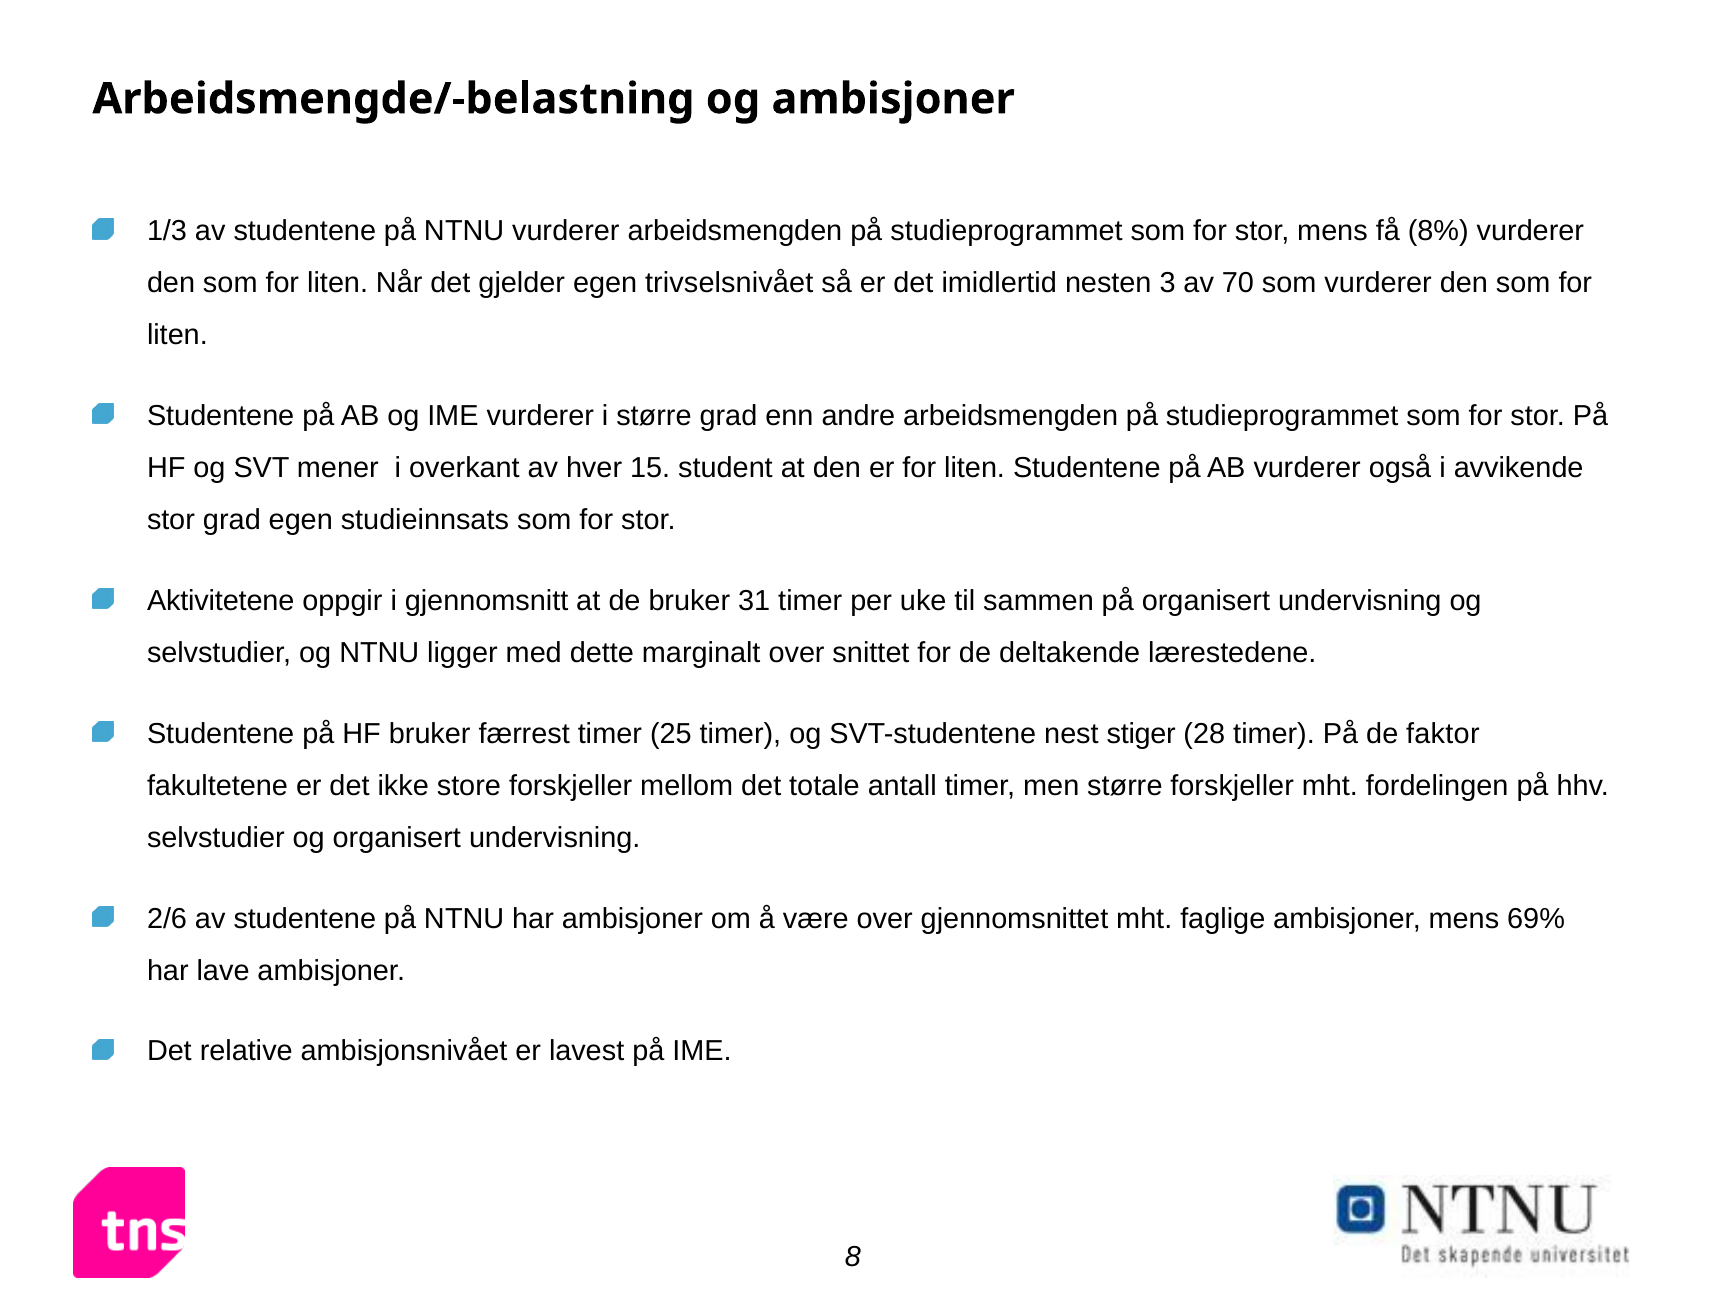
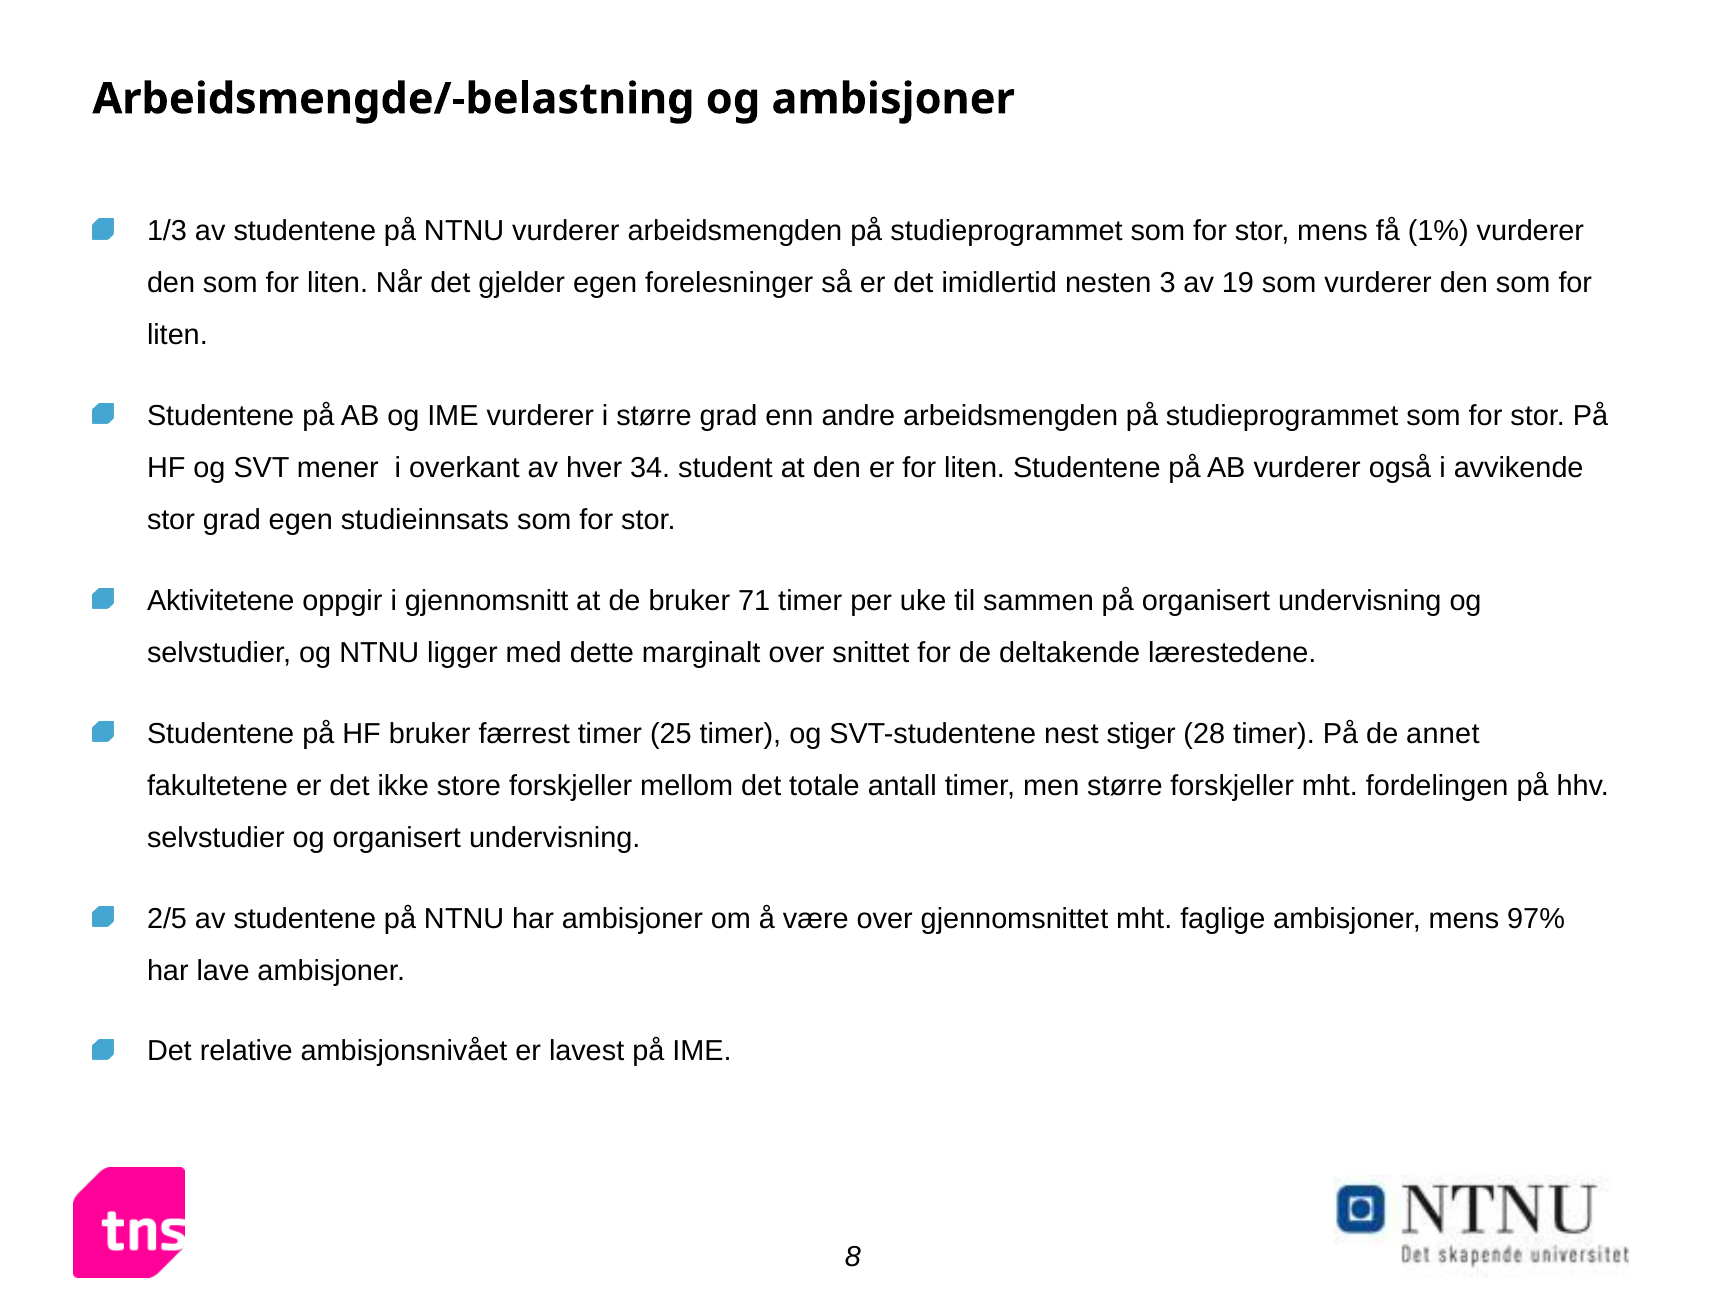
8%: 8% -> 1%
trivselsnivået: trivselsnivået -> forelesninger
70: 70 -> 19
15: 15 -> 34
31: 31 -> 71
faktor: faktor -> annet
2/6: 2/6 -> 2/5
69%: 69% -> 97%
